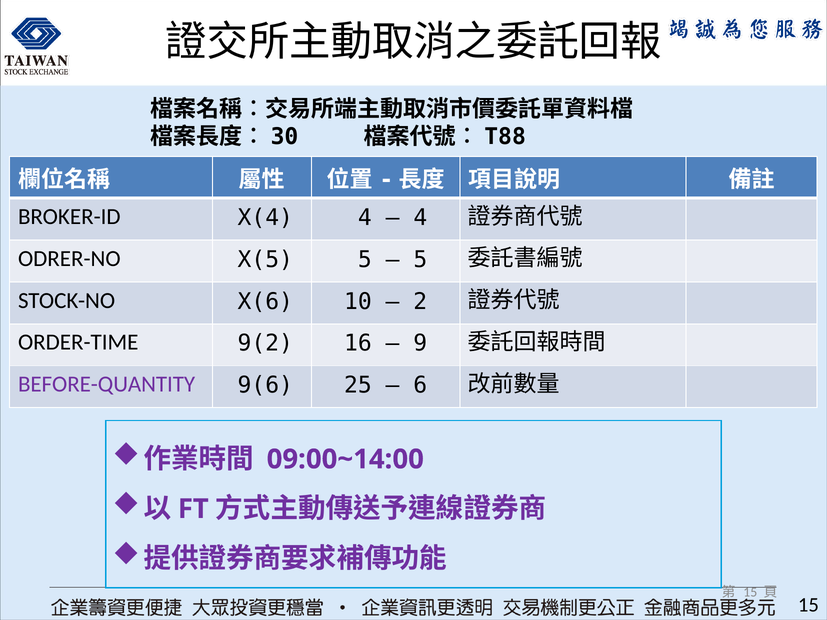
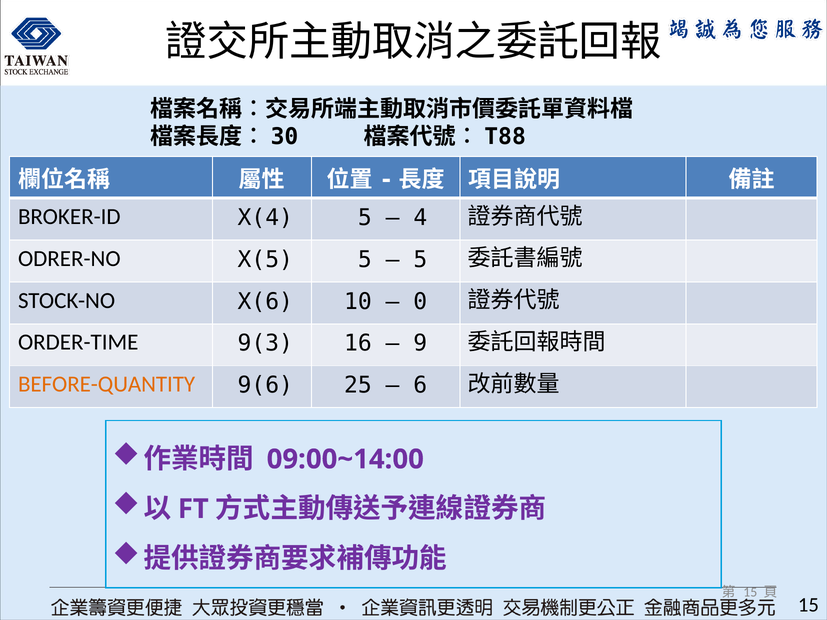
X(4 4: 4 -> 5
2: 2 -> 0
9(2: 9(2 -> 9(3
BEFORE-QUANTITY colour: purple -> orange
